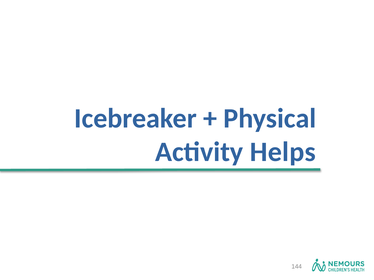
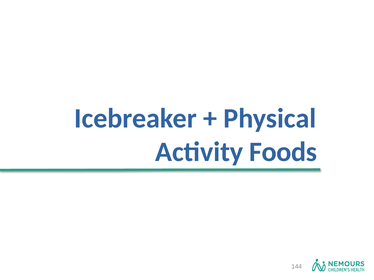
Helps: Helps -> Foods
